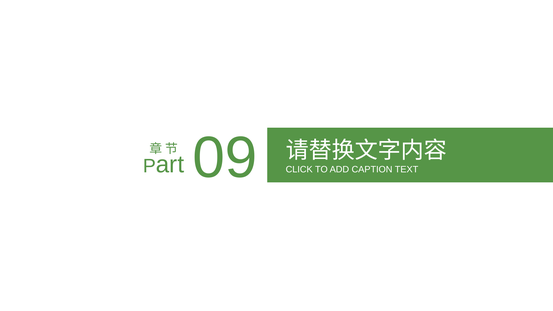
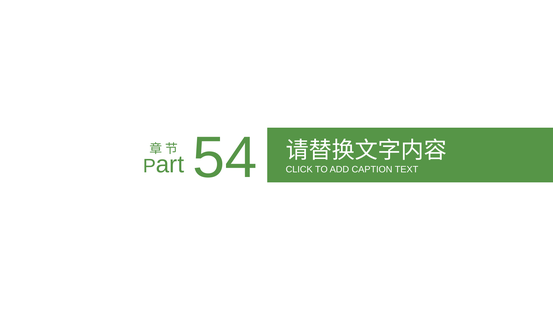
09: 09 -> 54
